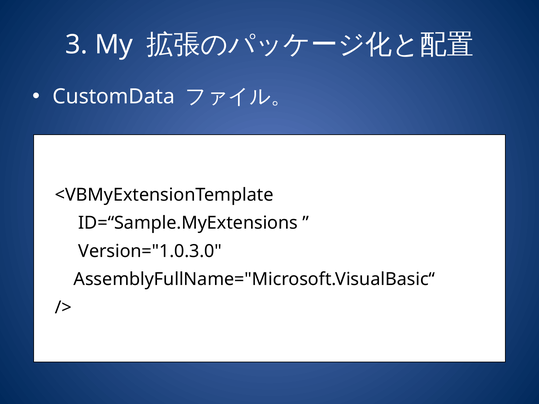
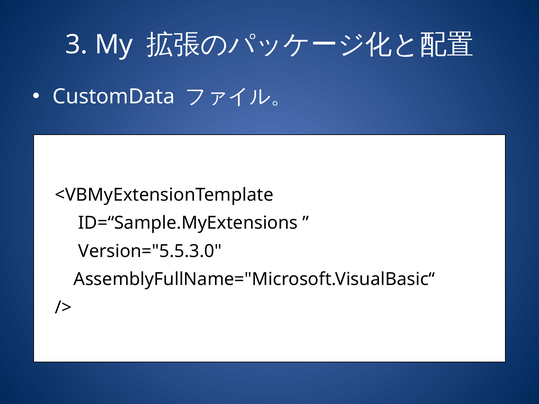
Version="1.0.3.0: Version="1.0.3.0 -> Version="5.5.3.0
